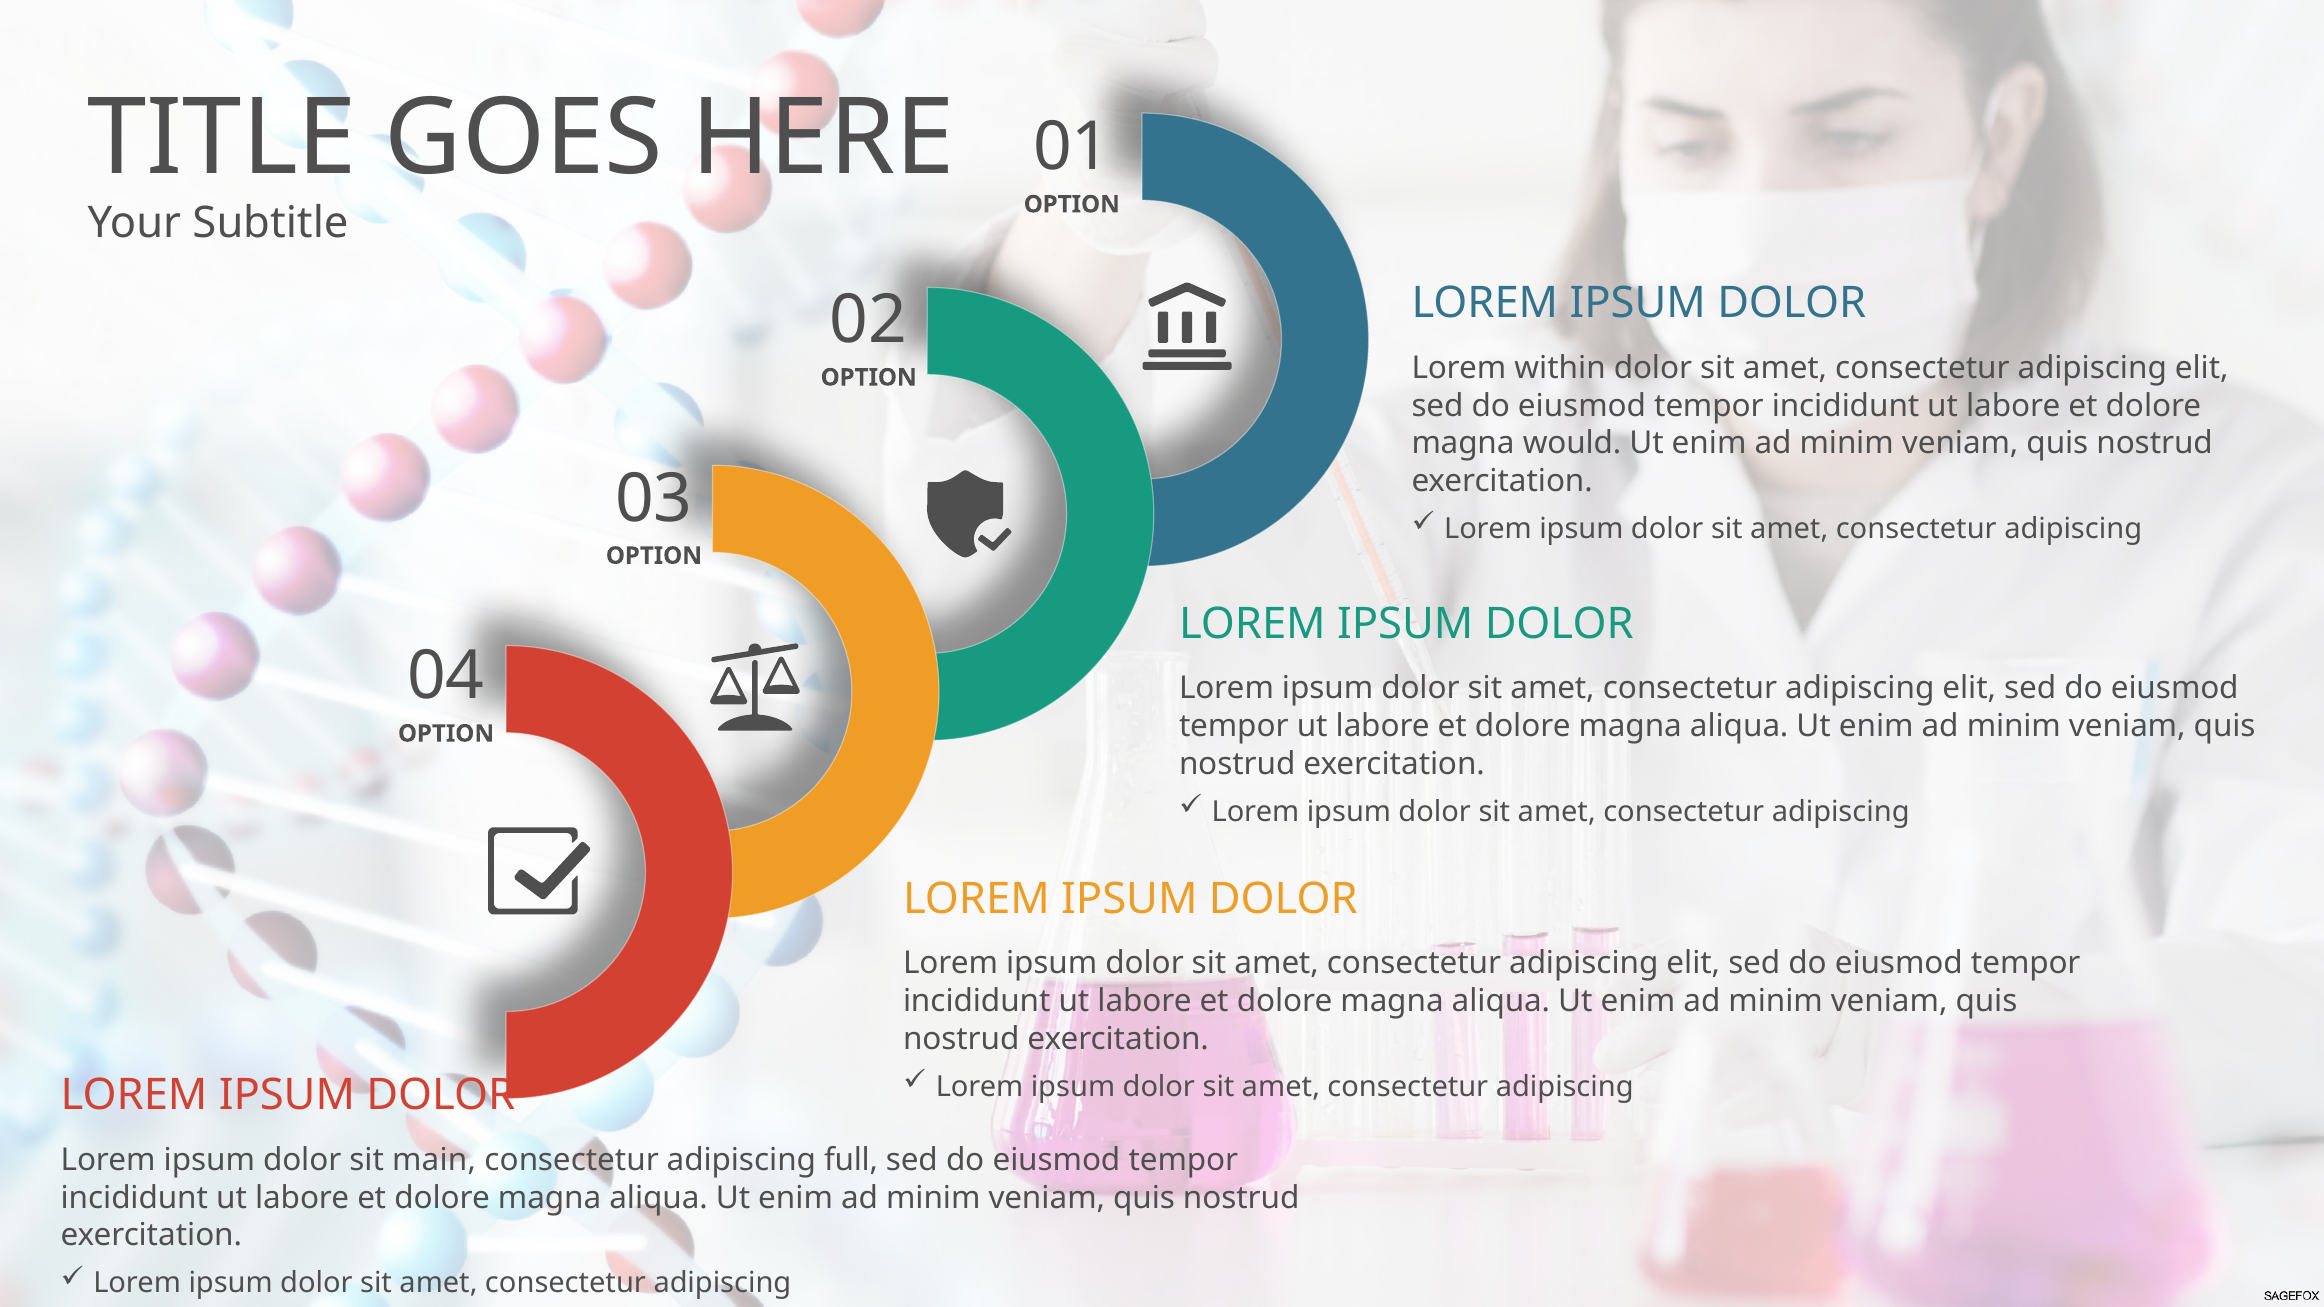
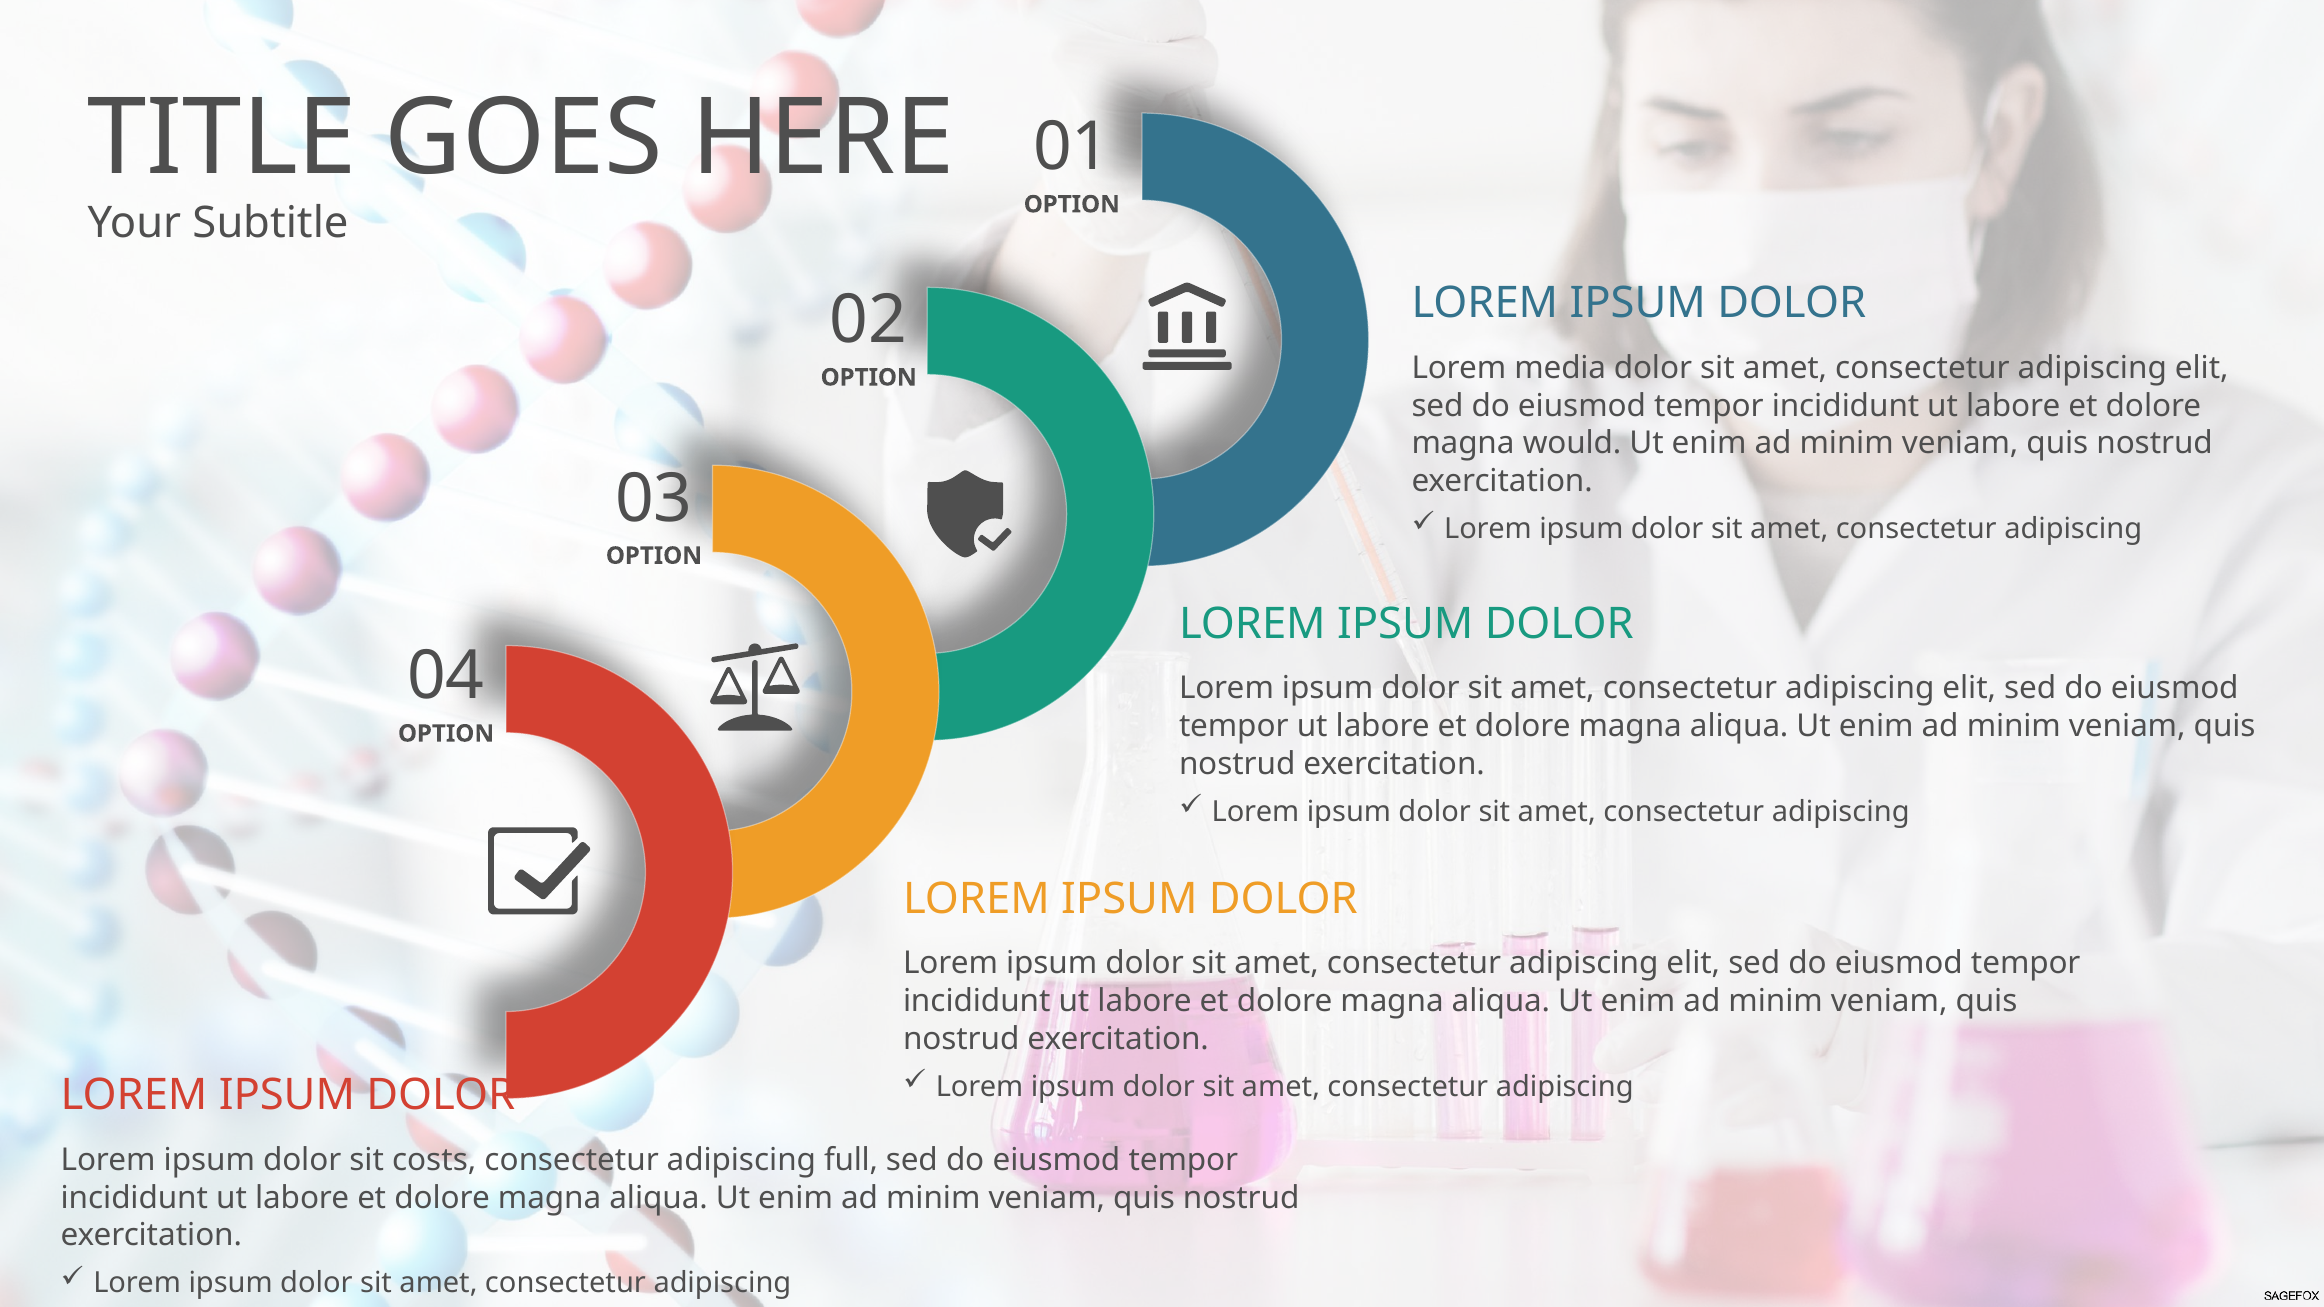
within: within -> media
main: main -> costs
